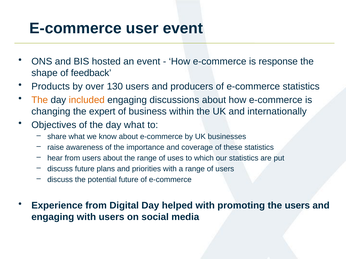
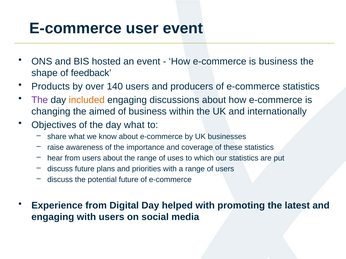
is response: response -> business
130: 130 -> 140
The at (40, 100) colour: orange -> purple
expert: expert -> aimed
the users: users -> latest
